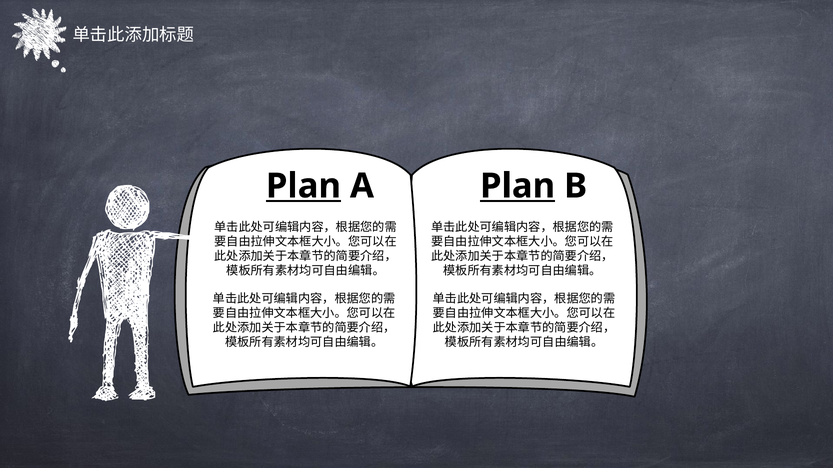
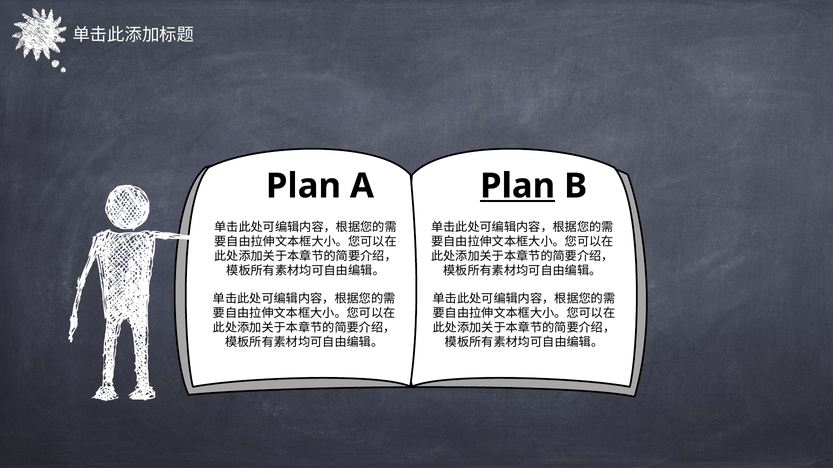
Plan at (303, 186) underline: present -> none
